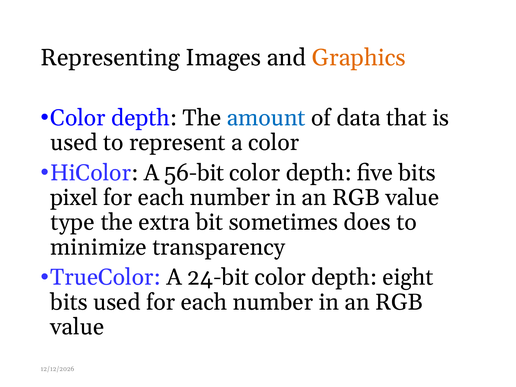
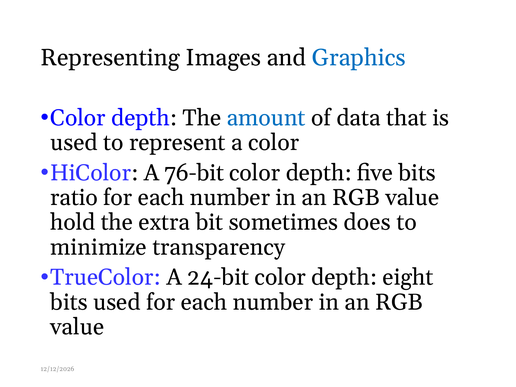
Graphics colour: orange -> blue
56-bit: 56-bit -> 76-bit
pixel: pixel -> ratio
type: type -> hold
